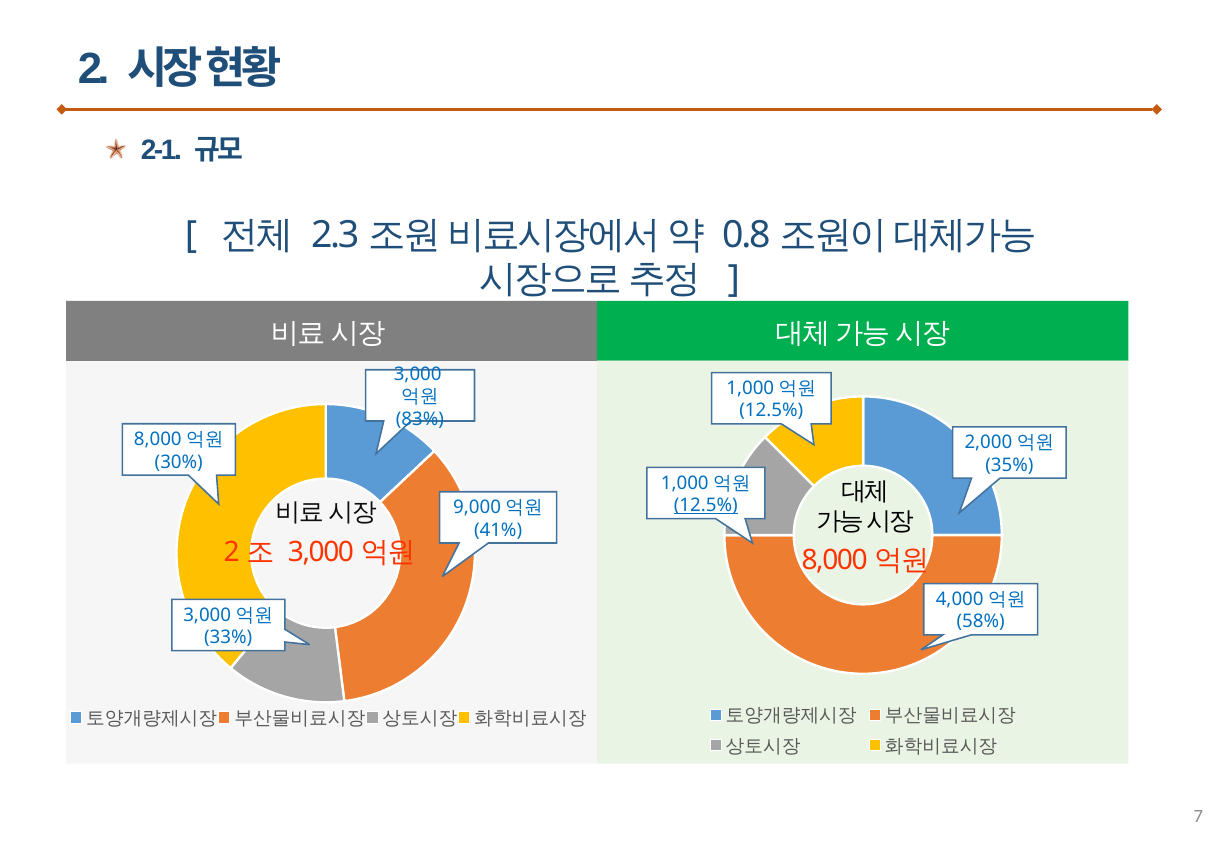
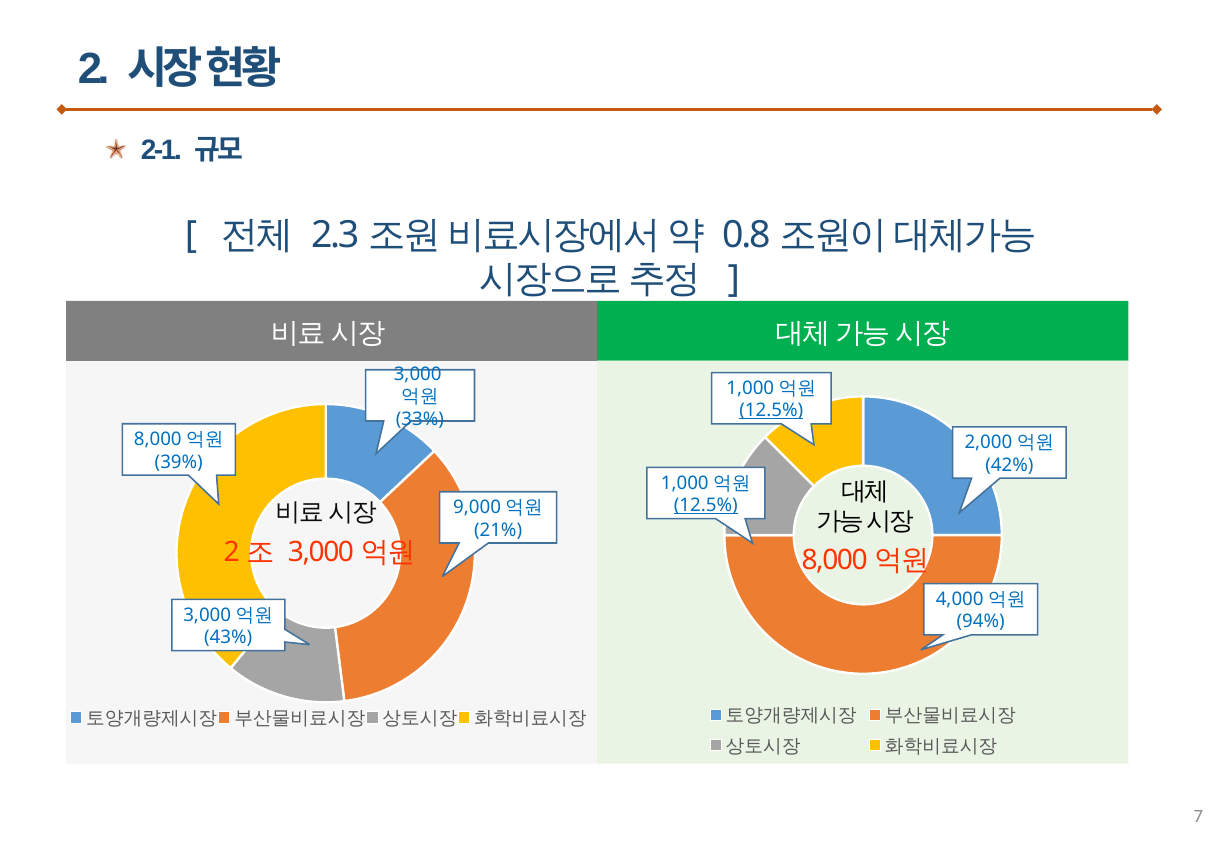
12.5% at (771, 411) underline: none -> present
83%: 83% -> 33%
30%: 30% -> 39%
35%: 35% -> 42%
41%: 41% -> 21%
58%: 58% -> 94%
33%: 33% -> 43%
